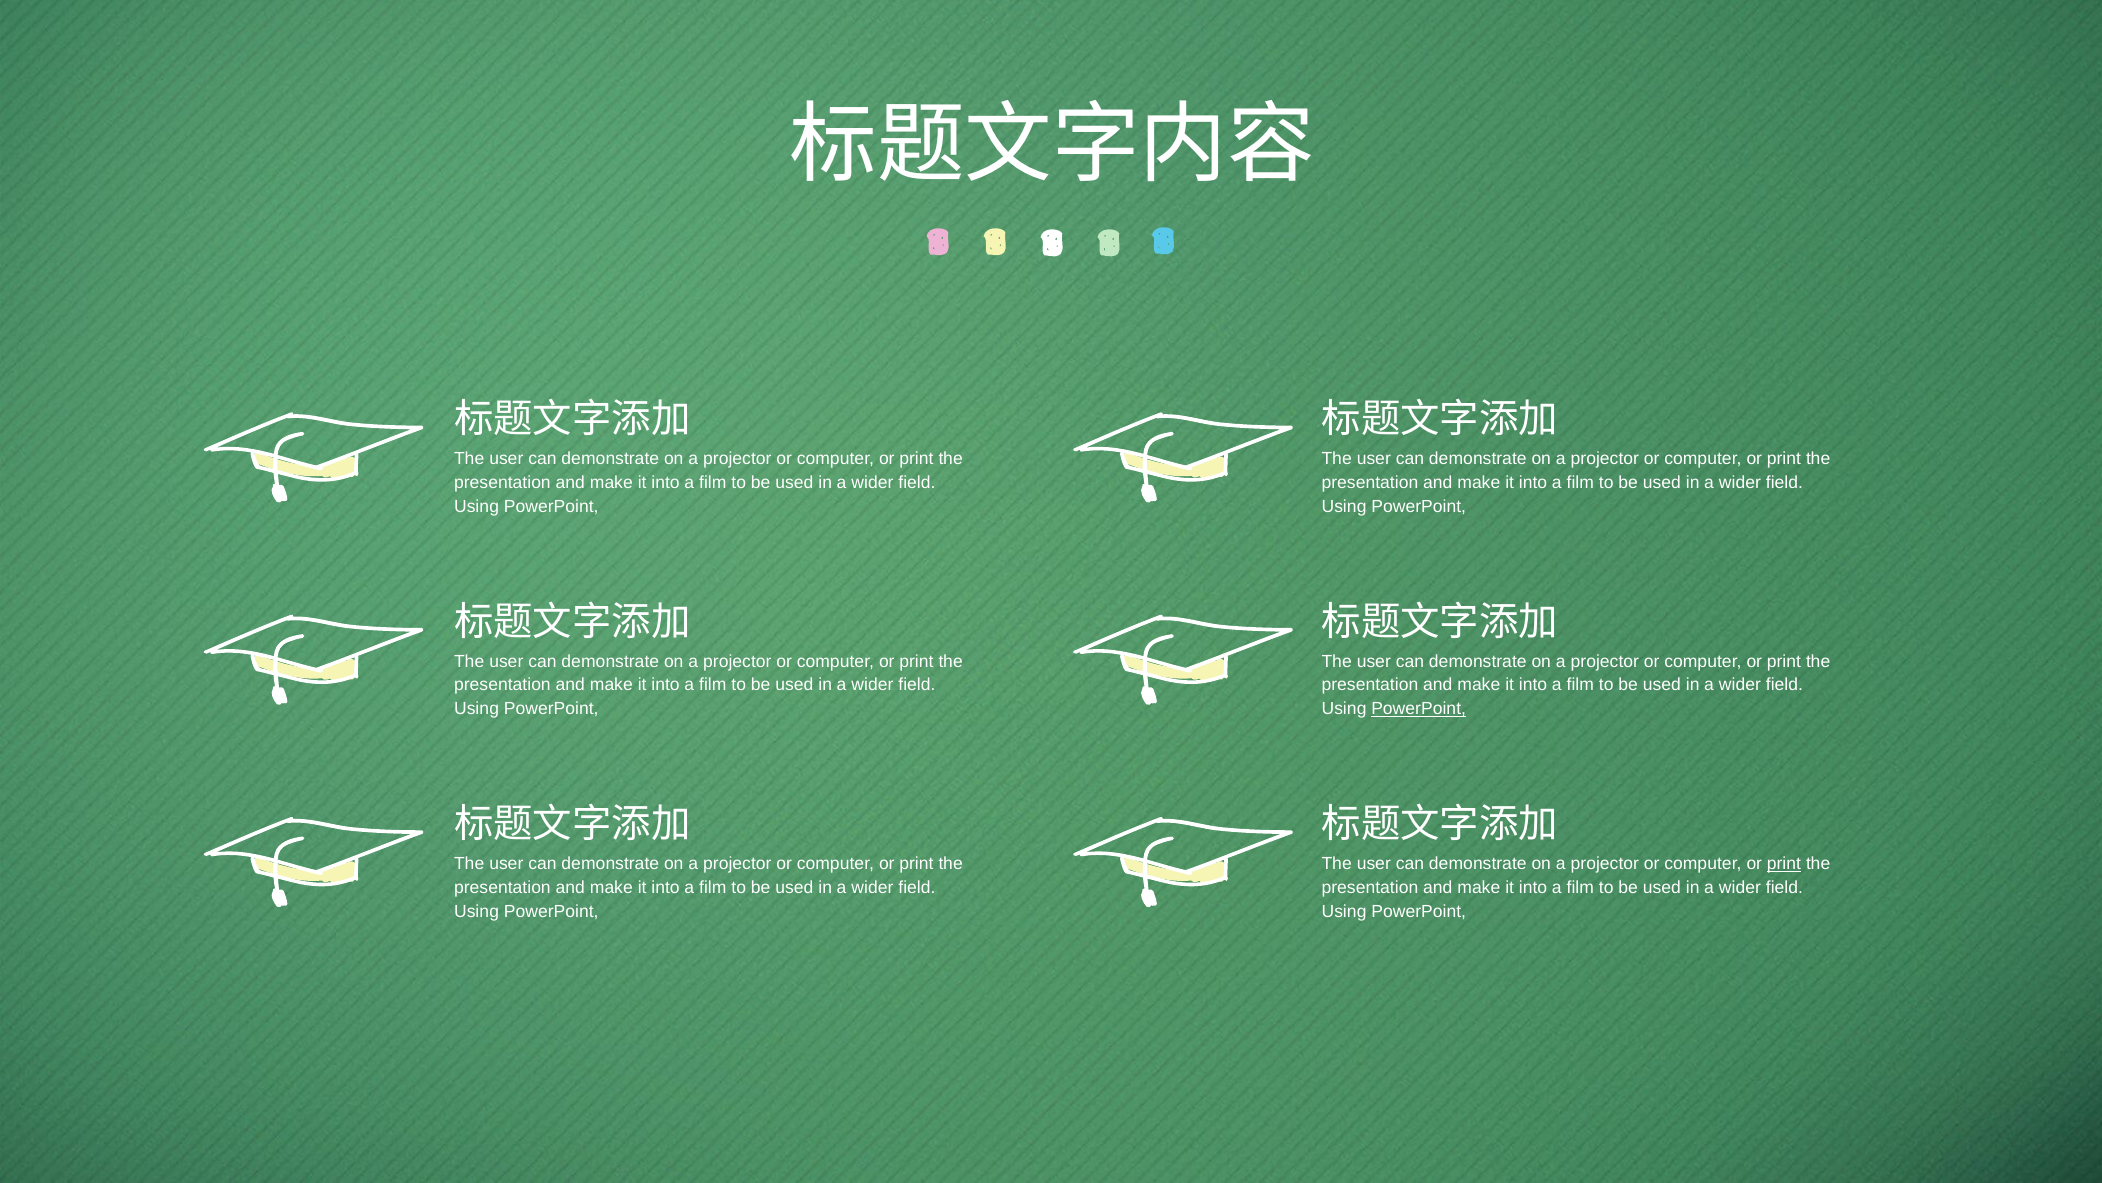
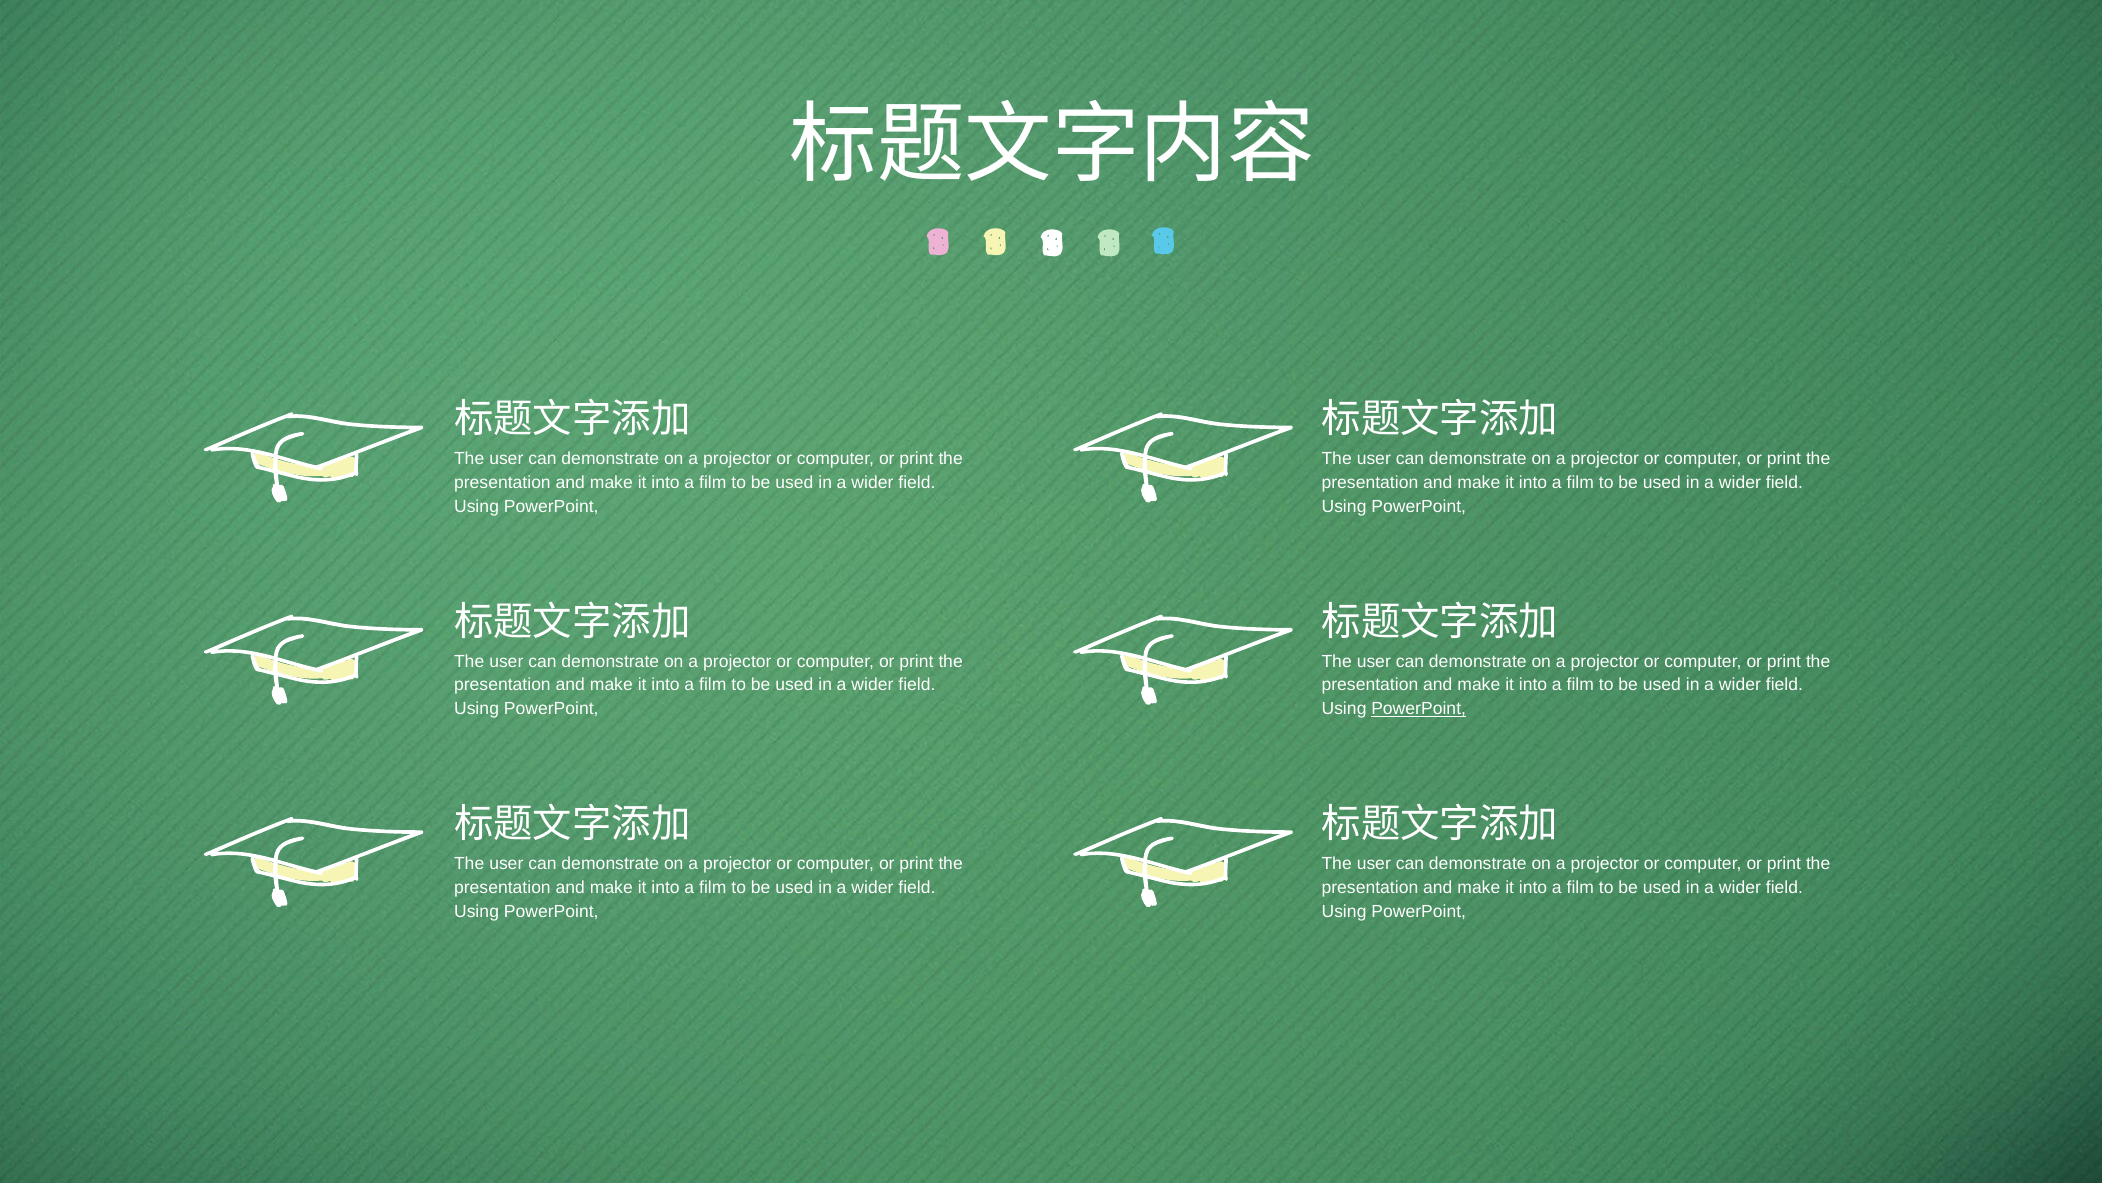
print at (1784, 863) underline: present -> none
